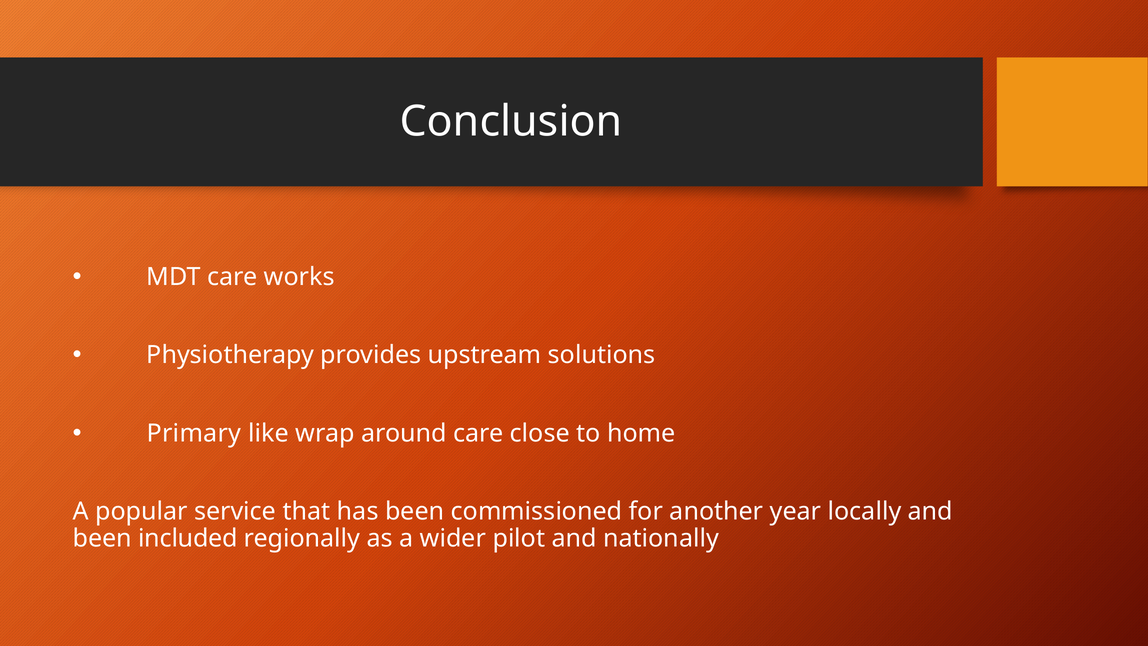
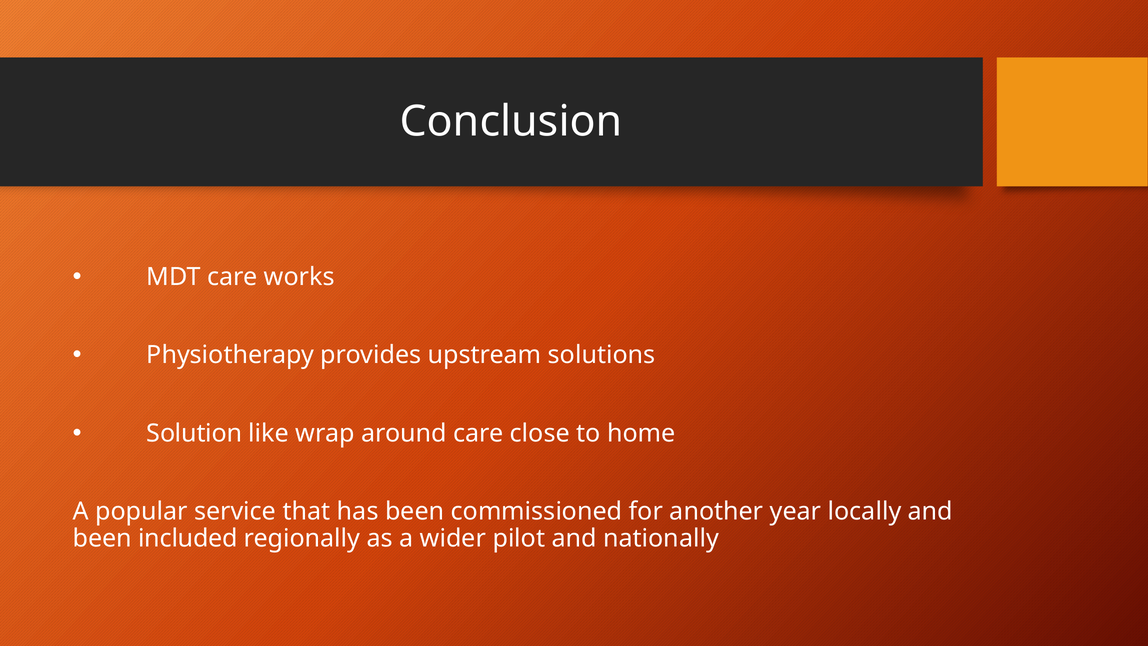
Primary: Primary -> Solution
